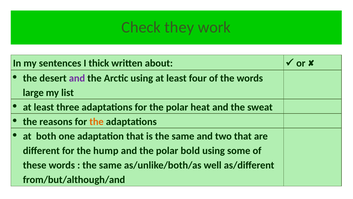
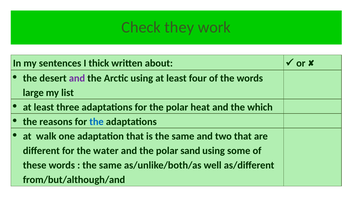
sweat: sweat -> which
the at (97, 122) colour: orange -> blue
both: both -> walk
hump: hump -> water
bold: bold -> sand
